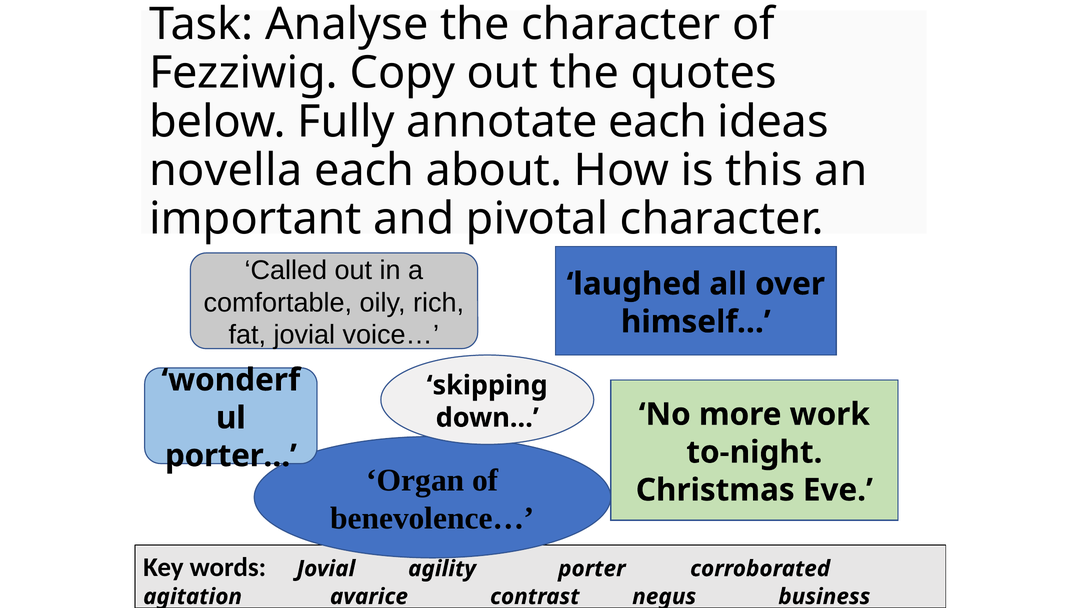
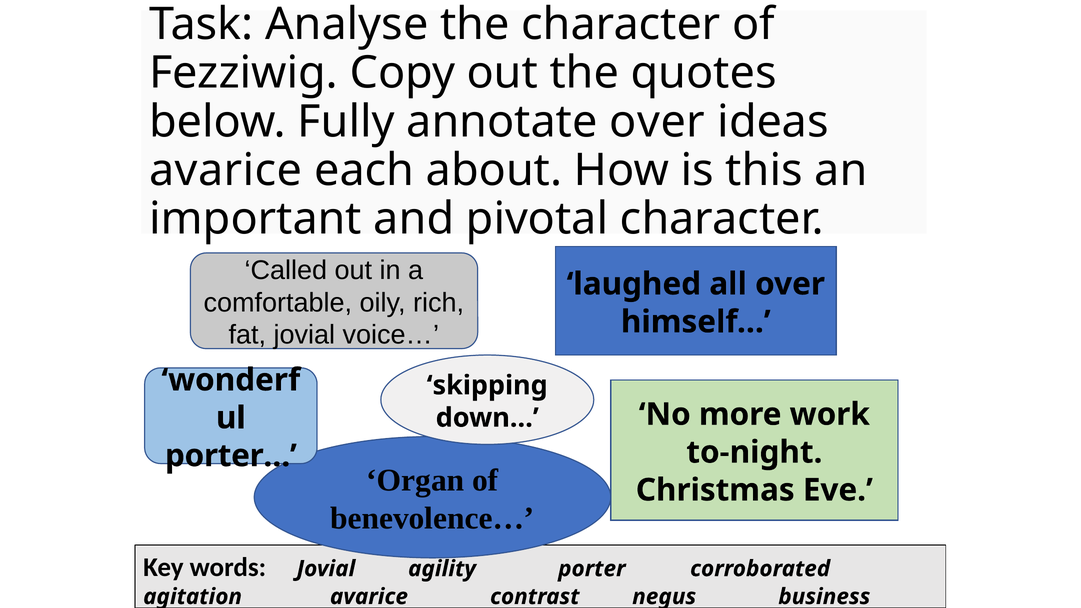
annotate each: each -> over
novella at (226, 170): novella -> avarice
